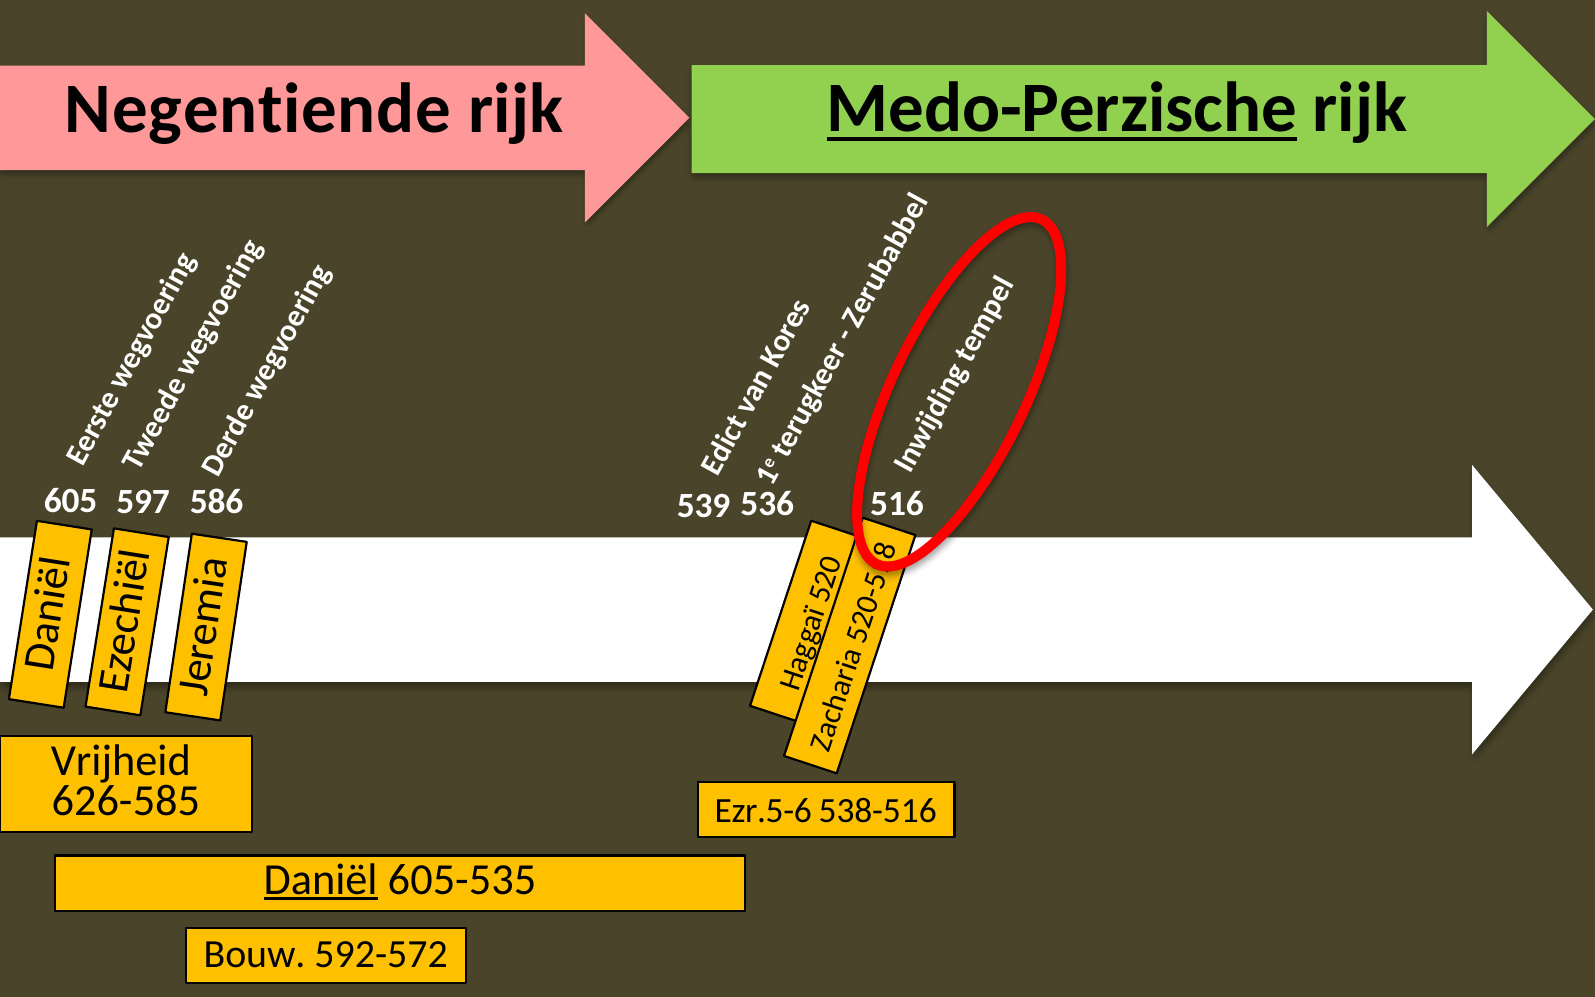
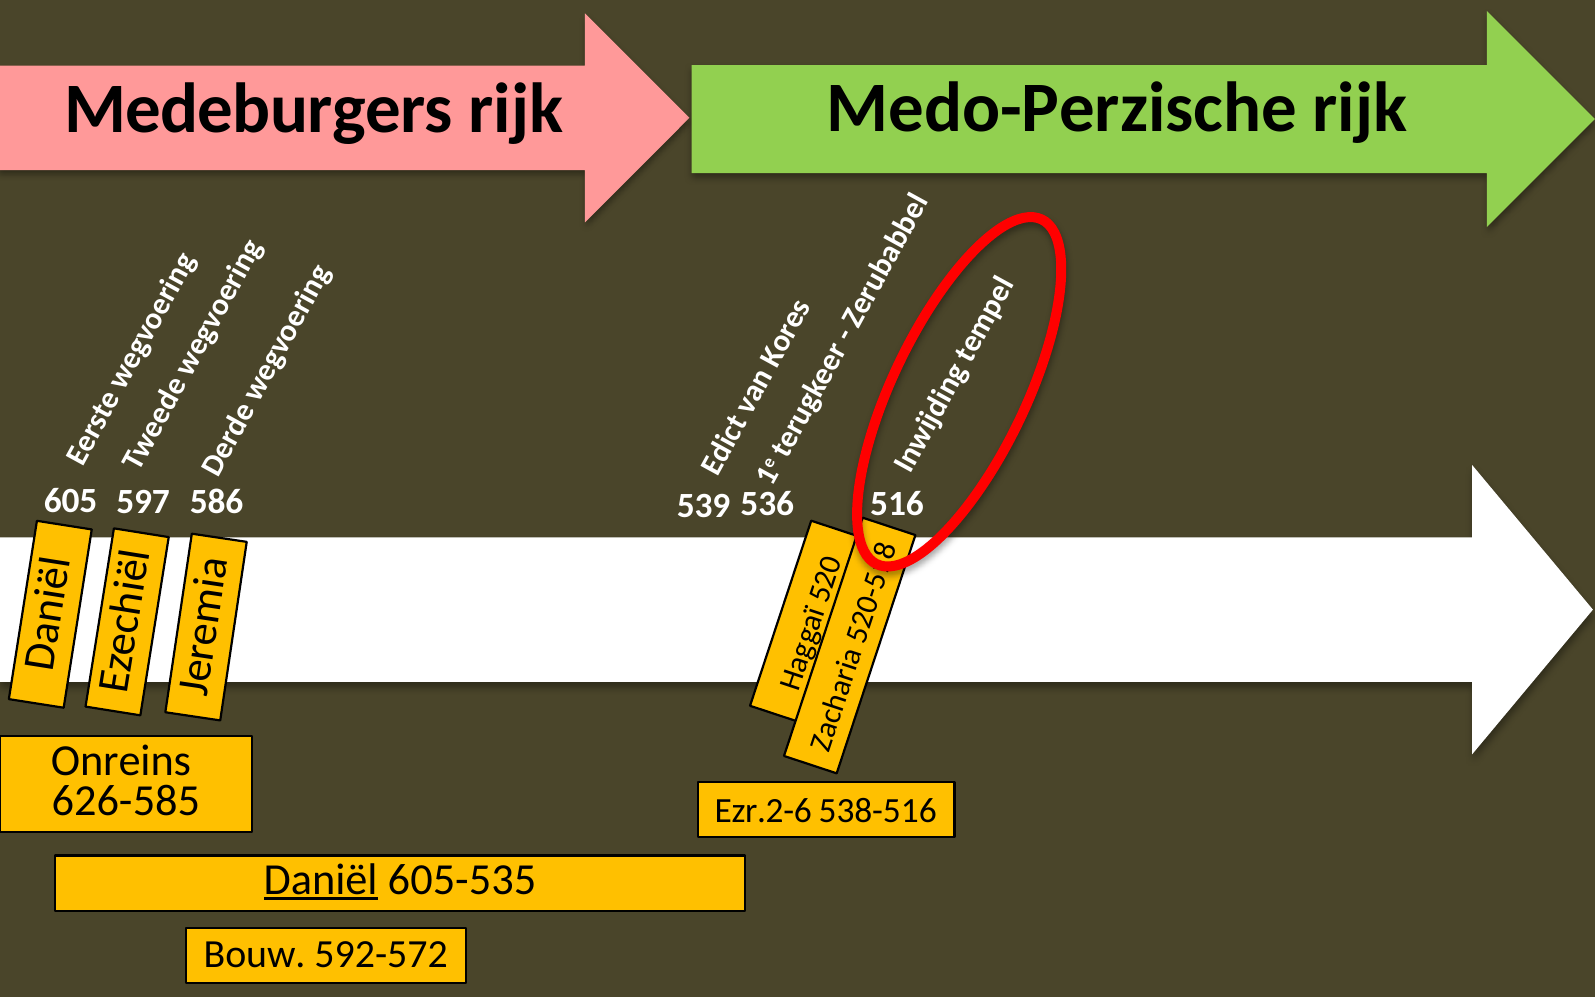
Medo-Perzische underline: present -> none
Negentiende: Negentiende -> Medeburgers
Vrijheid: Vrijheid -> Onreins
Ezr.5-6: Ezr.5-6 -> Ezr.2-6
